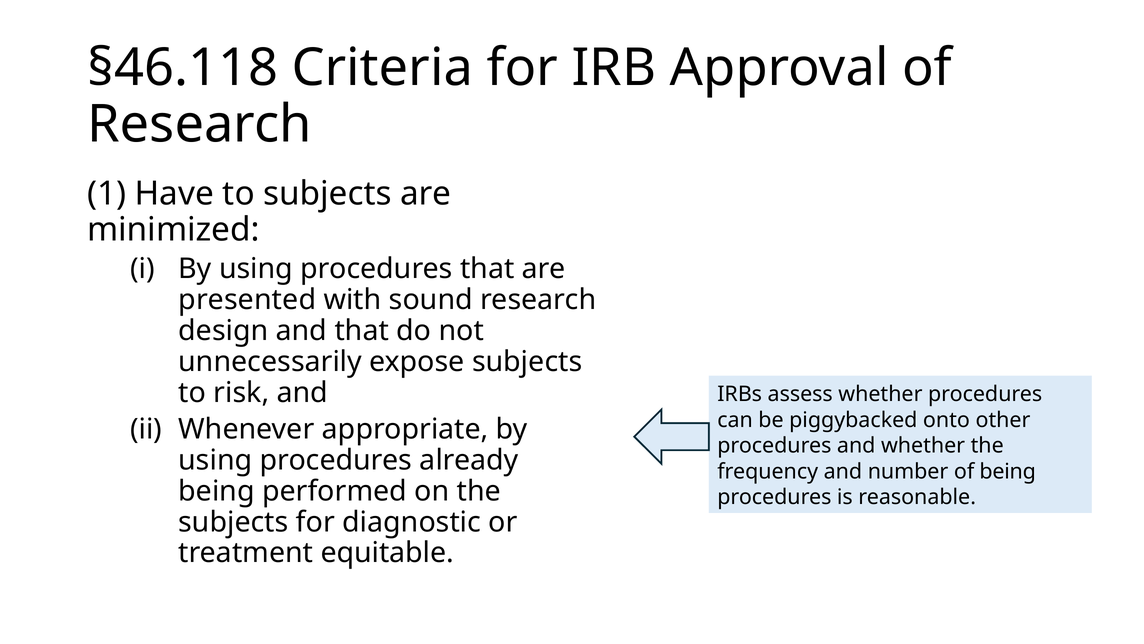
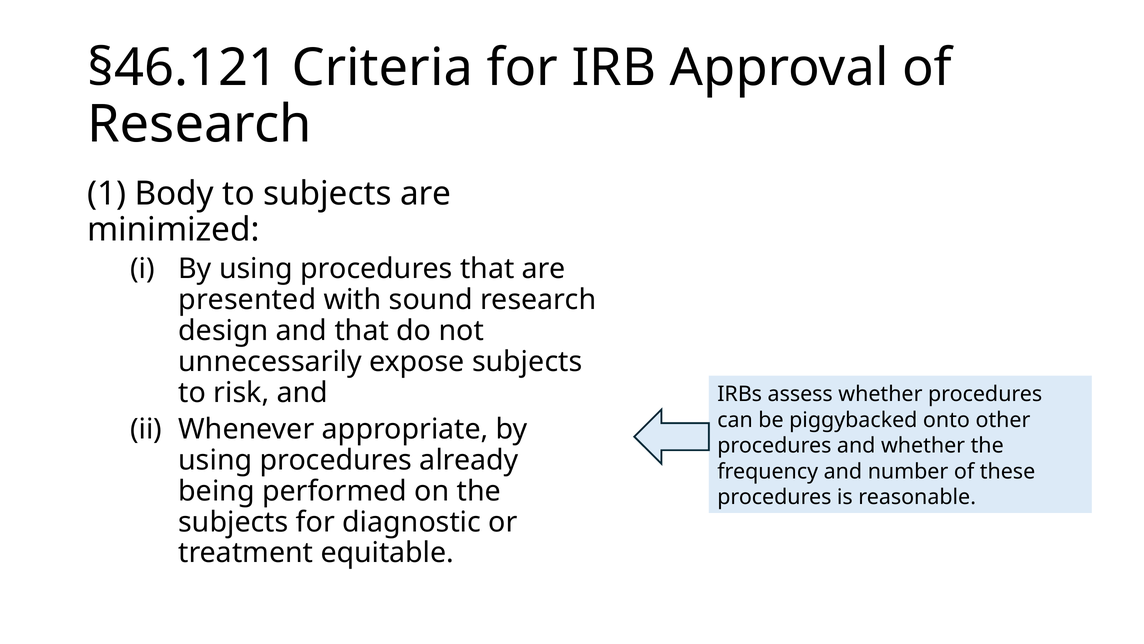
§46.118: §46.118 -> §46.121
Have: Have -> Body
of being: being -> these
